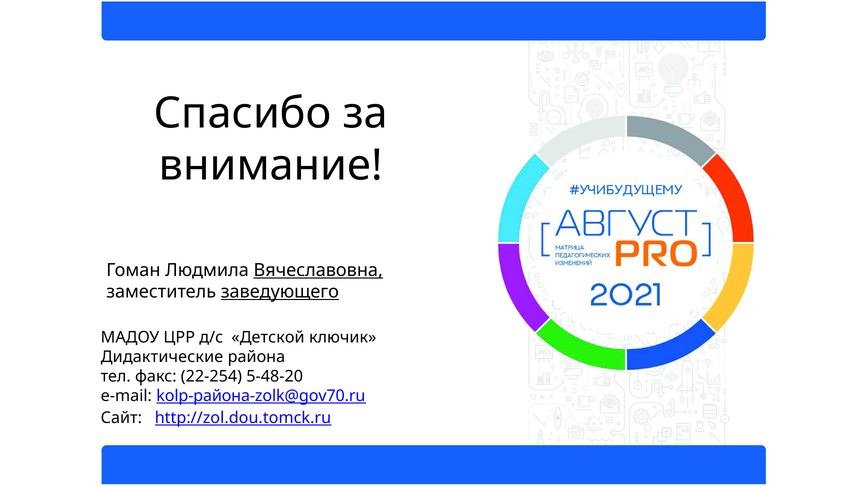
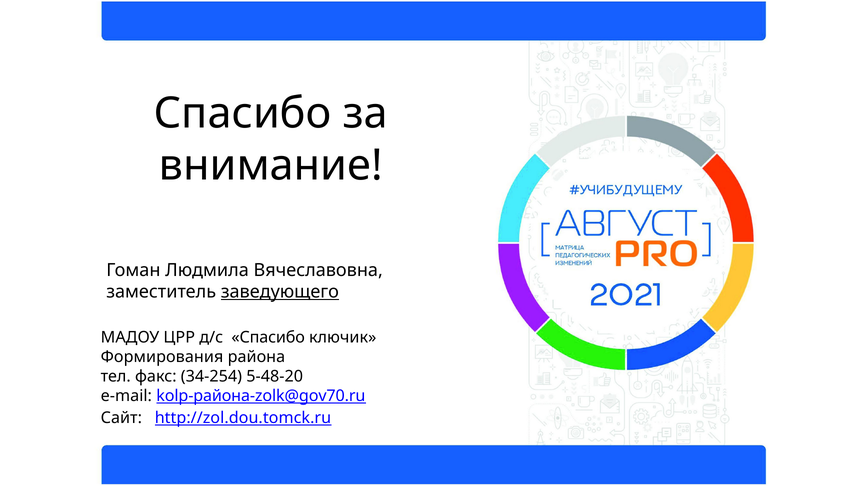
Вячеславовна underline: present -> none
д/с Детской: Детской -> Спасибо
Дидактические: Дидактические -> Формирования
22-254: 22-254 -> 34-254
